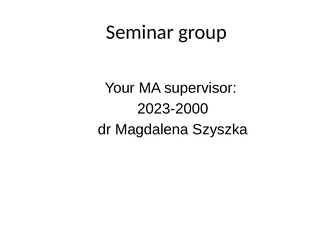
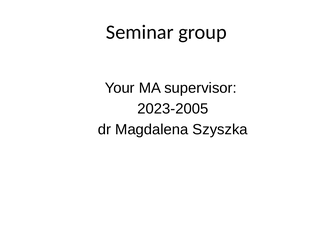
2023-2000: 2023-2000 -> 2023-2005
